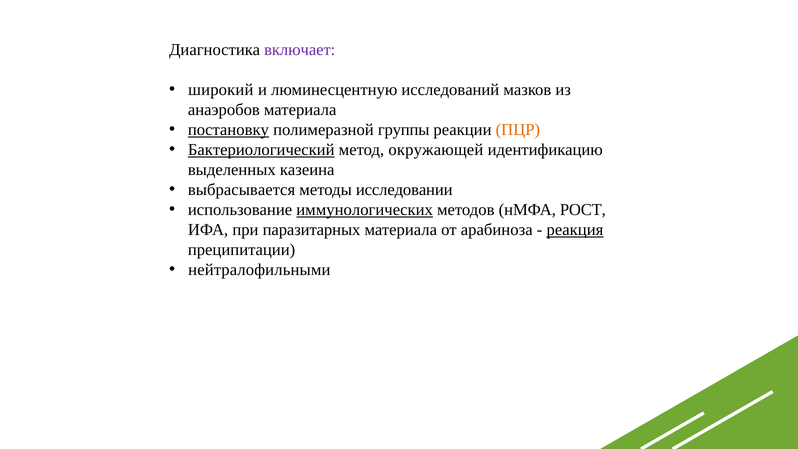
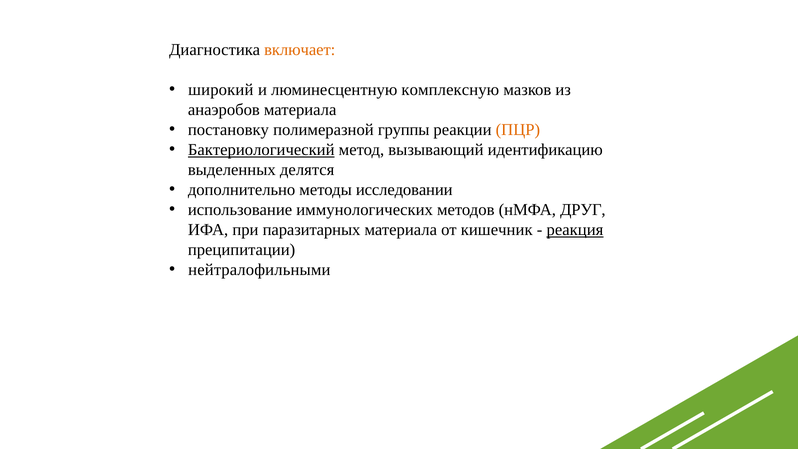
включает colour: purple -> orange
исследований: исследований -> комплексную
постановку underline: present -> none
окружающей: окружающей -> вызывающий
казеина: казеина -> делятся
выбрасывается: выбрасывается -> дополнительно
иммунологических underline: present -> none
РОСТ: РОСТ -> ДРУГ
арабиноза: арабиноза -> кишечник
